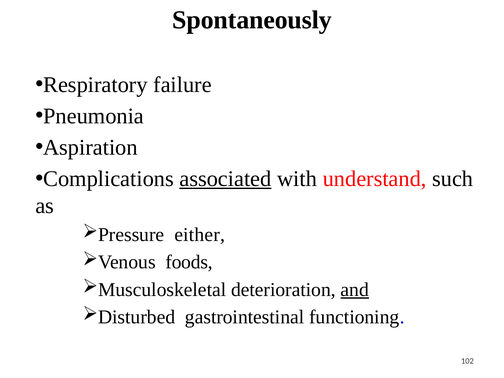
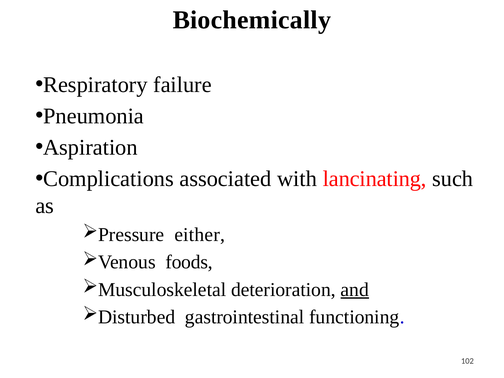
Spontaneously: Spontaneously -> Biochemically
associated underline: present -> none
understand: understand -> lancinating
